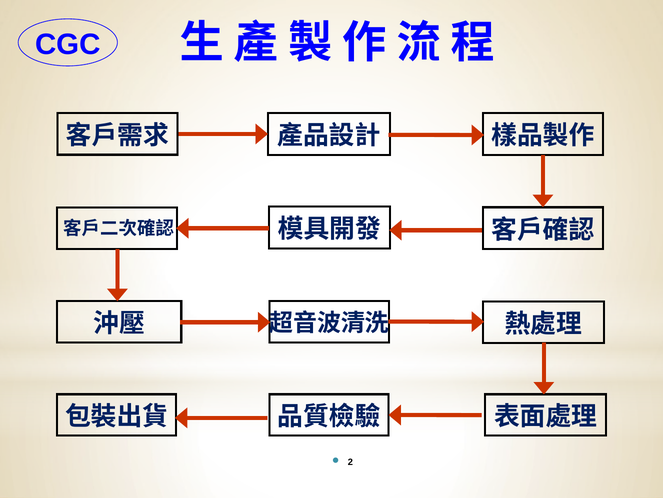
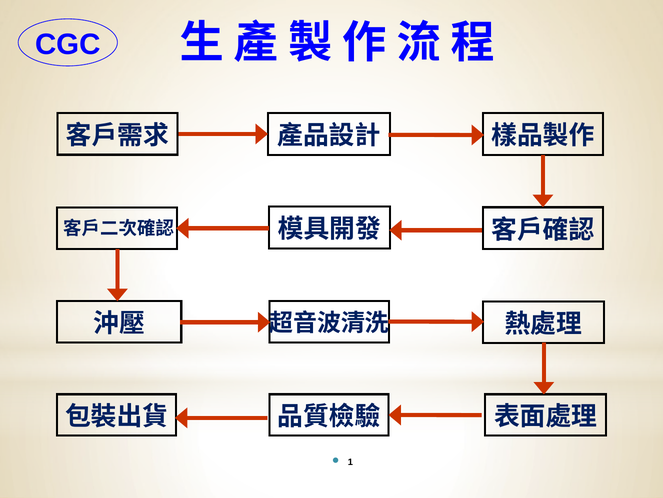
2: 2 -> 1
